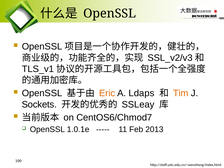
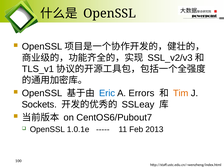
Eric colour: orange -> blue
Ldaps: Ldaps -> Errors
CentOS6/Chmod7: CentOS6/Chmod7 -> CentOS6/Pubout7
